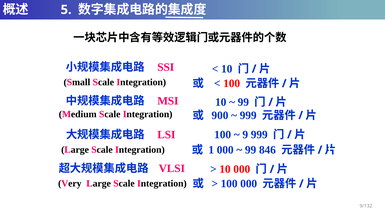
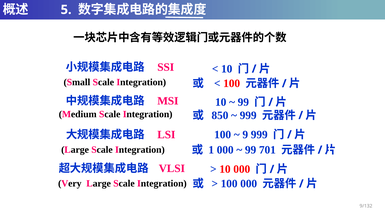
900: 900 -> 850
846: 846 -> 701
